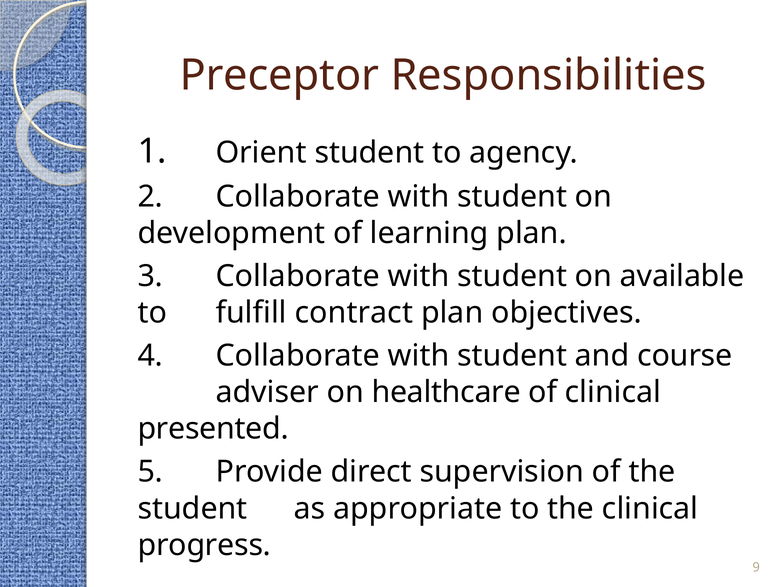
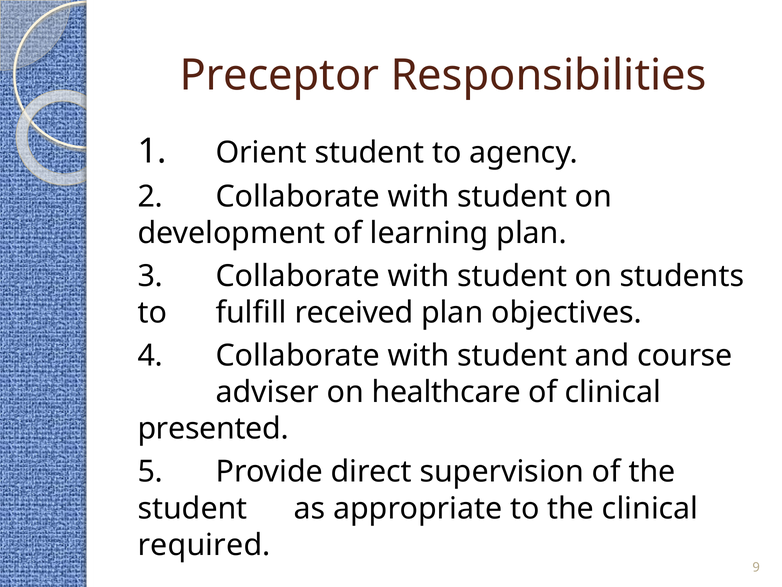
available: available -> students
contract: contract -> received
progress: progress -> required
